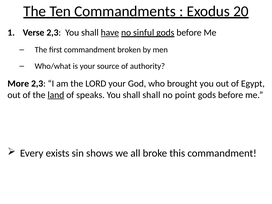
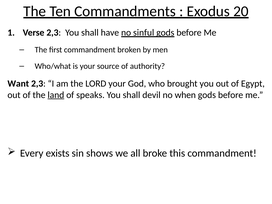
have underline: present -> none
More: More -> Want
shall shall: shall -> devil
point: point -> when
